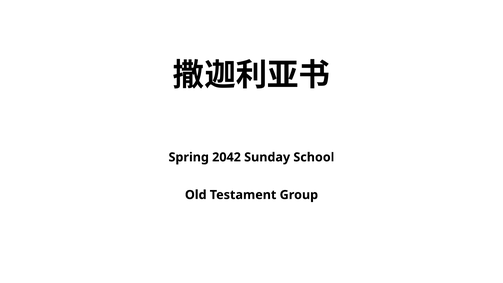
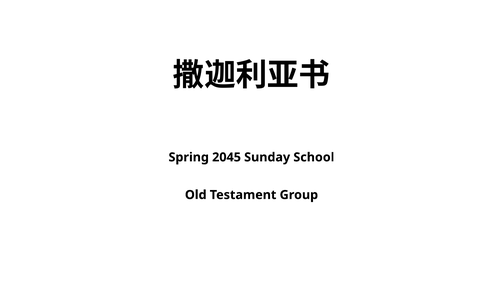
2042: 2042 -> 2045
